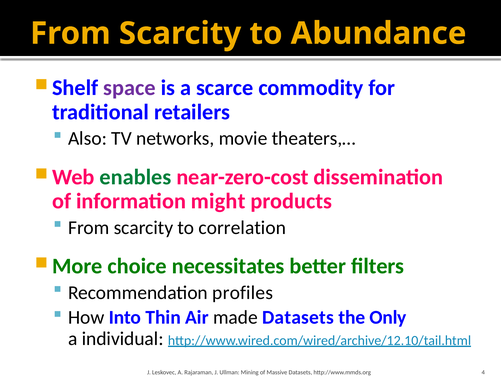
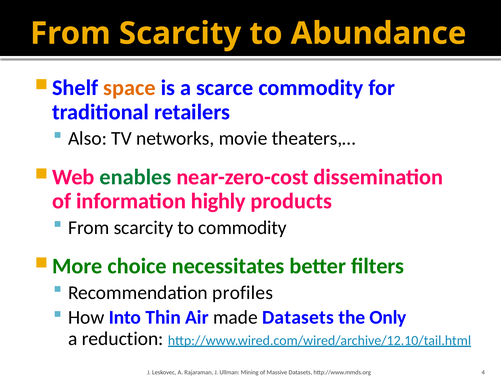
space colour: purple -> orange
might: might -> highly
to correlation: correlation -> commodity
individual: individual -> reduction
